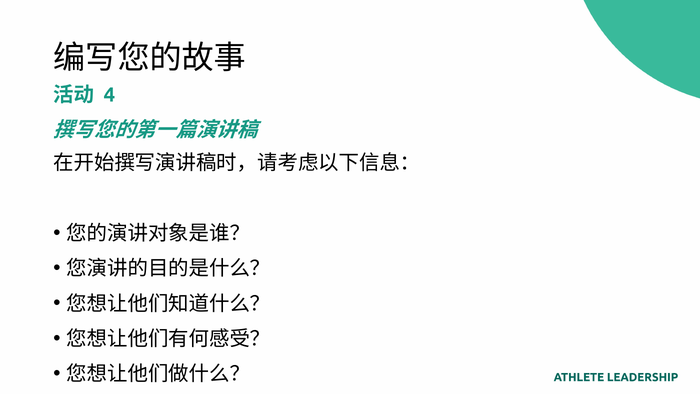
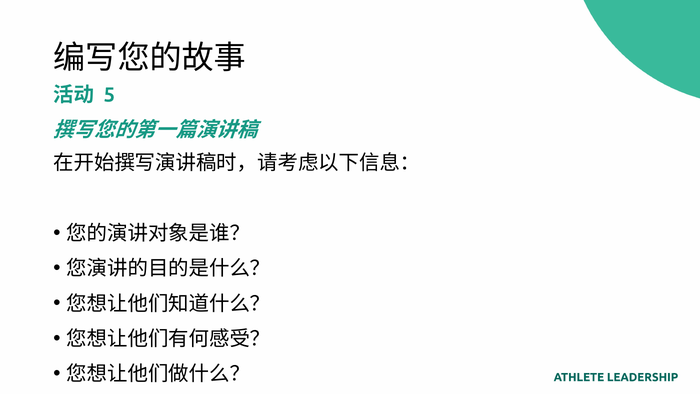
4: 4 -> 5
